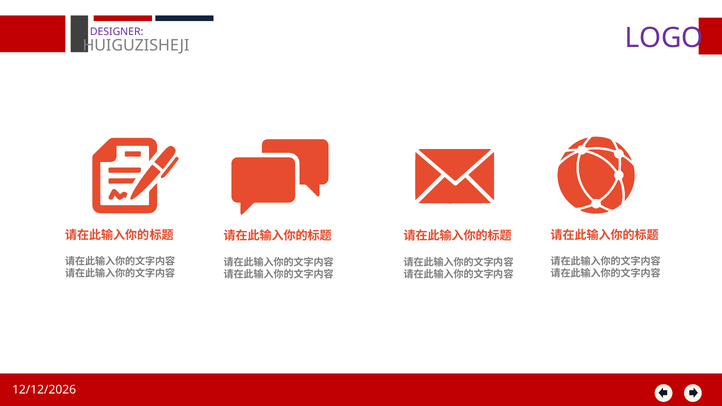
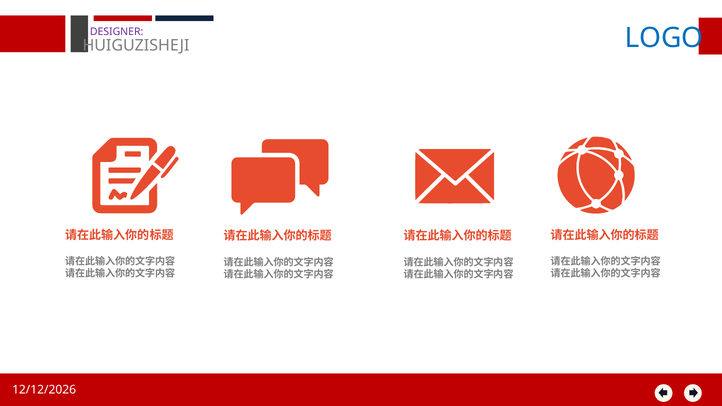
LOGO colour: purple -> blue
